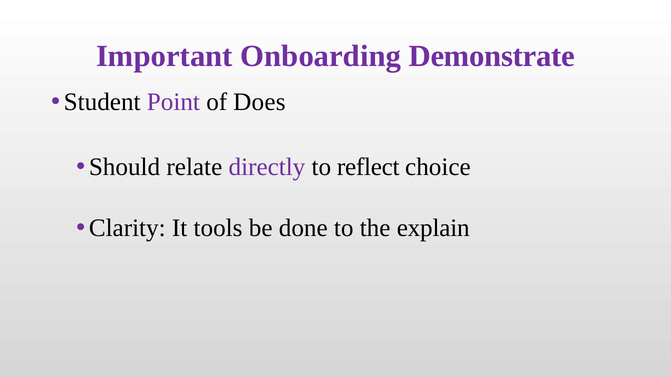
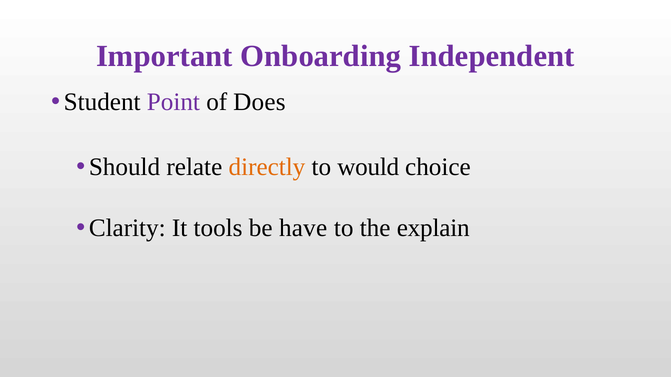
Demonstrate: Demonstrate -> Independent
directly colour: purple -> orange
reflect: reflect -> would
done: done -> have
